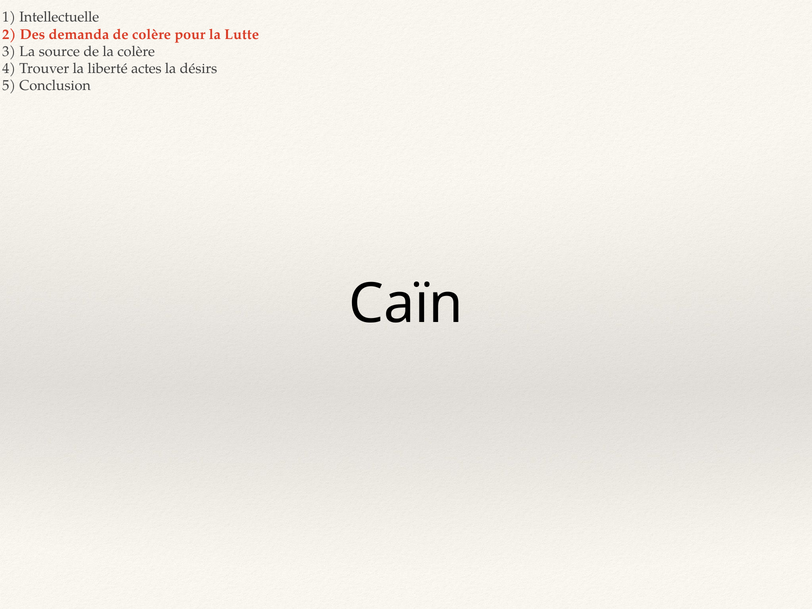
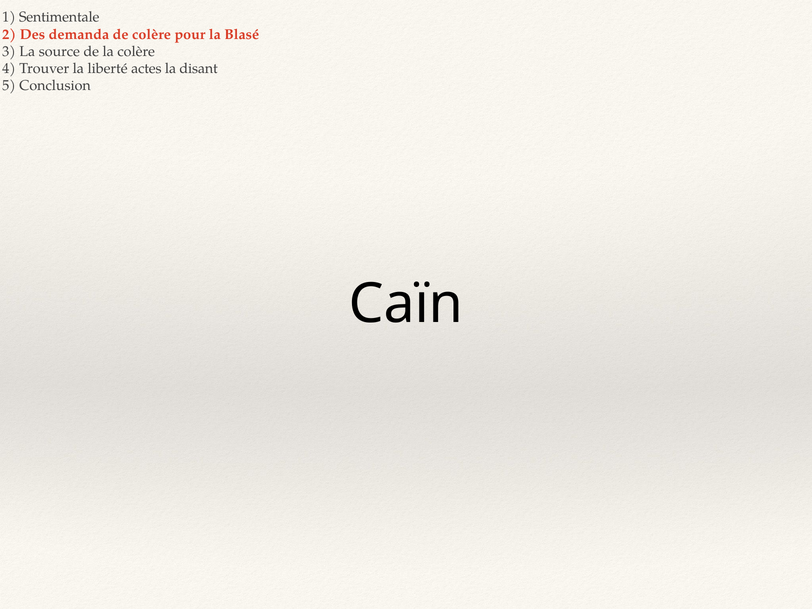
Intellectuelle: Intellectuelle -> Sentimentale
Lutte: Lutte -> Blasé
désirs: désirs -> disant
